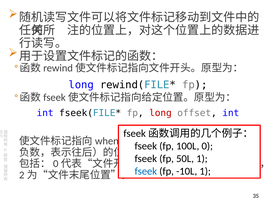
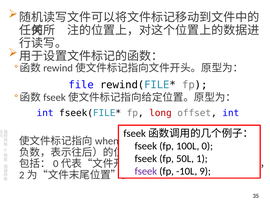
long at (81, 85): long -> file
fseek at (146, 172) colour: blue -> purple
-10L 1: 1 -> 9
